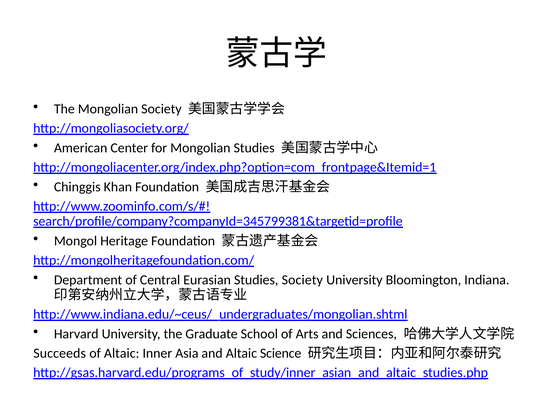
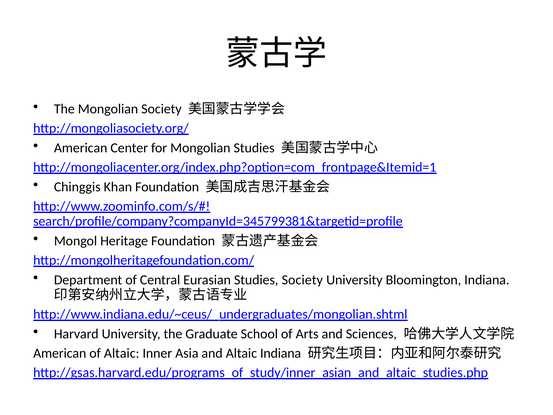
Succeeds at (60, 353): Succeeds -> American
Altaic Science: Science -> Indiana
